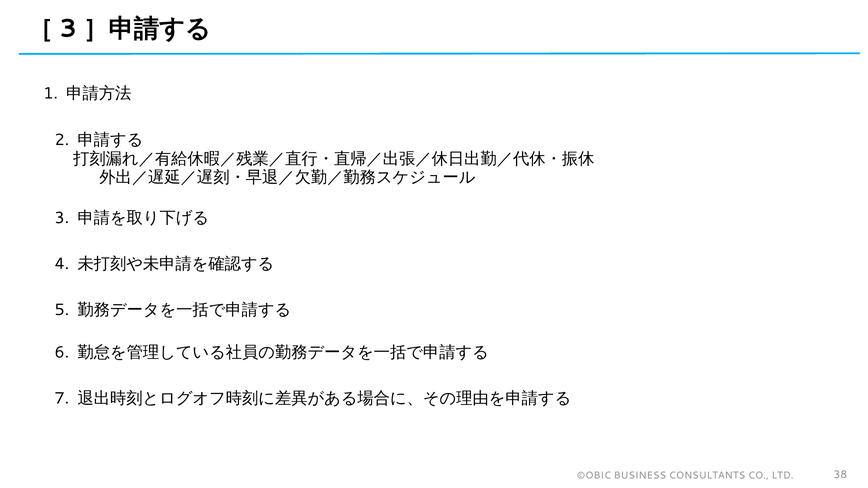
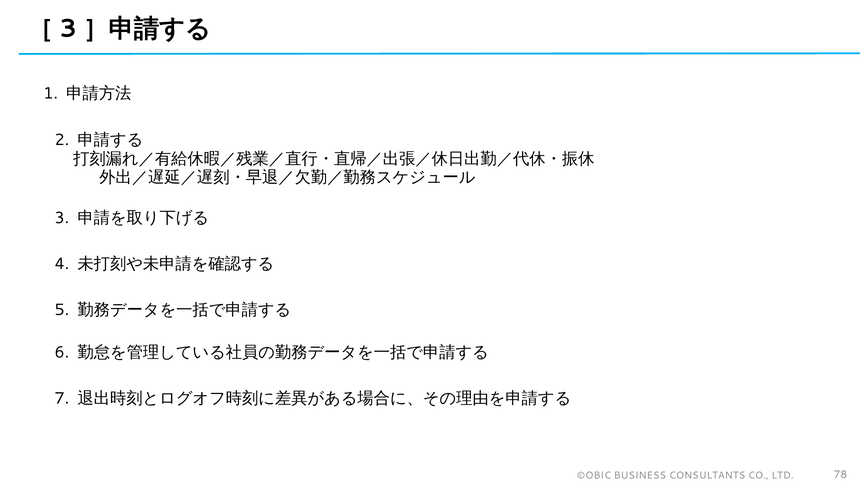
38: 38 -> 78
